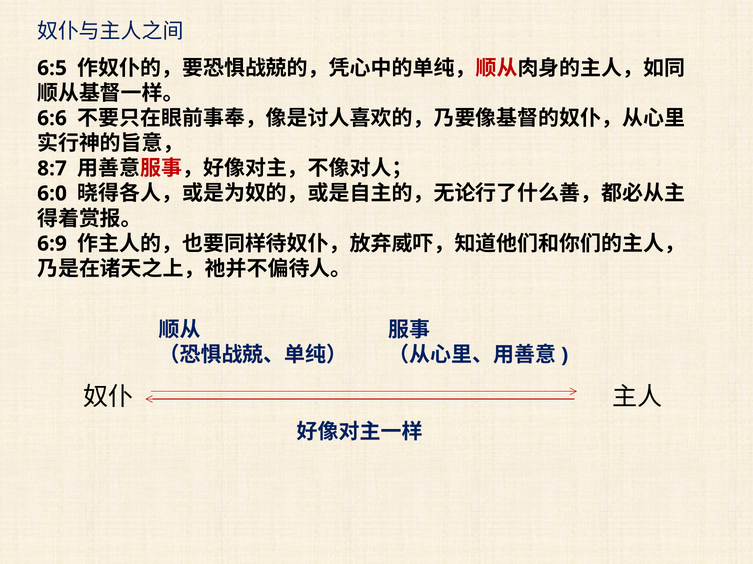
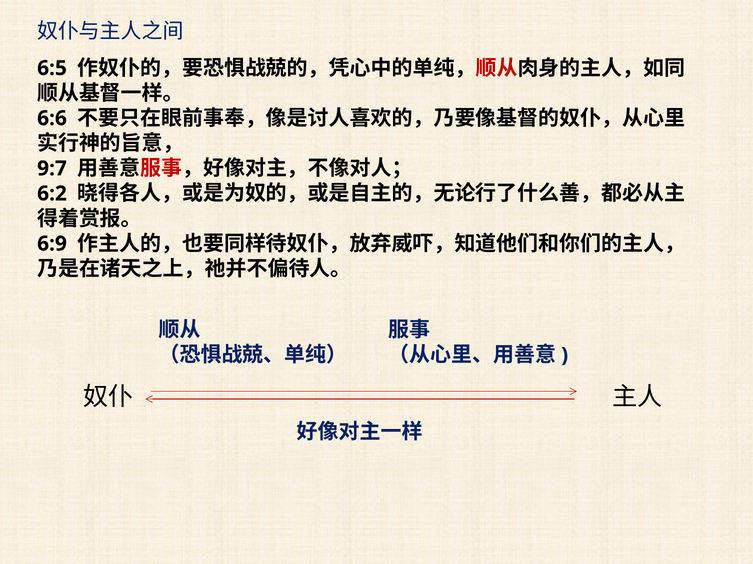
8:7: 8:7 -> 9:7
6:0: 6:0 -> 6:2
